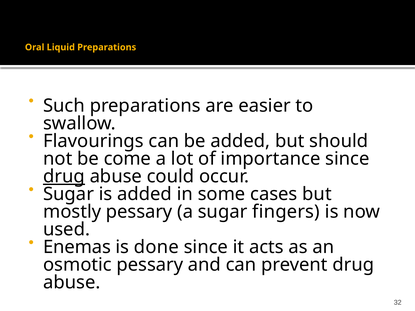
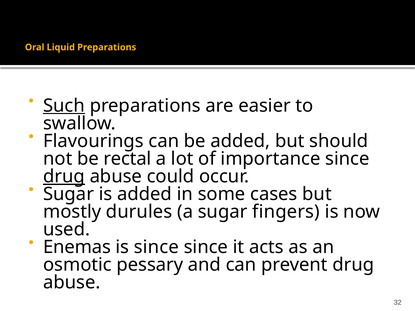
Such underline: none -> present
come: come -> rectal
mostly pessary: pessary -> durules
is done: done -> since
